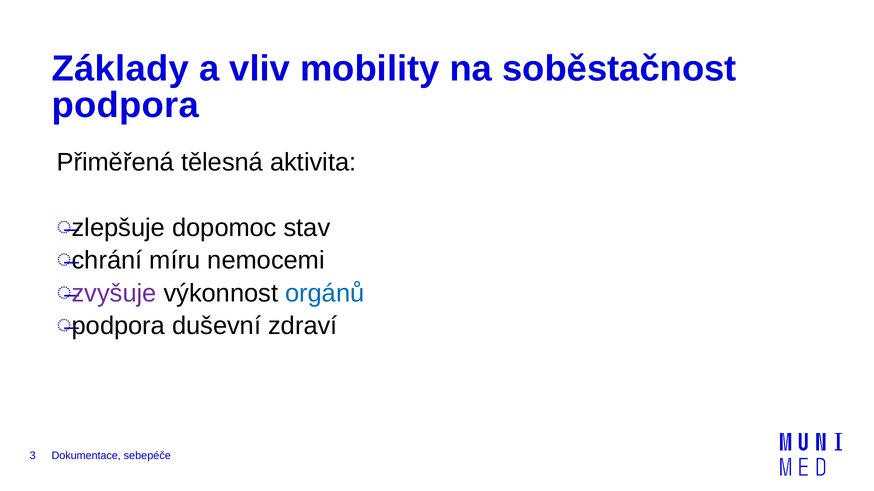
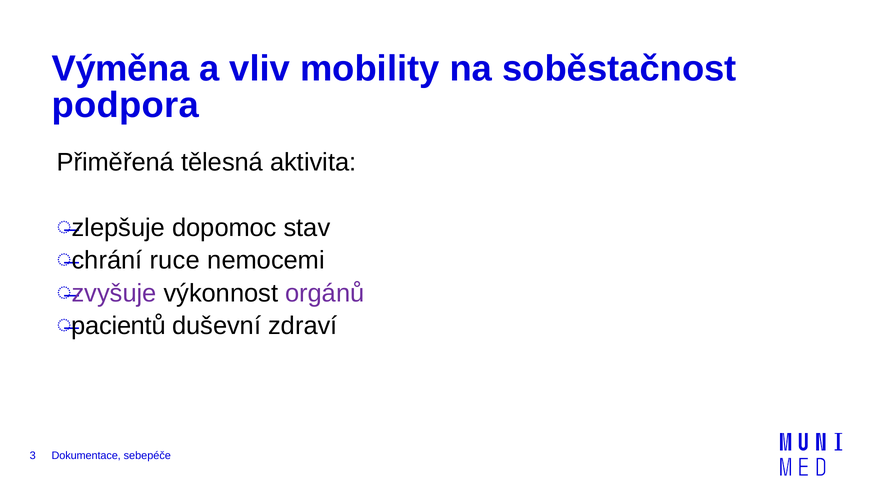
Základy: Základy -> Výměna
míru: míru -> ruce
orgánů colour: blue -> purple
podpora at (118, 326): podpora -> pacientů
